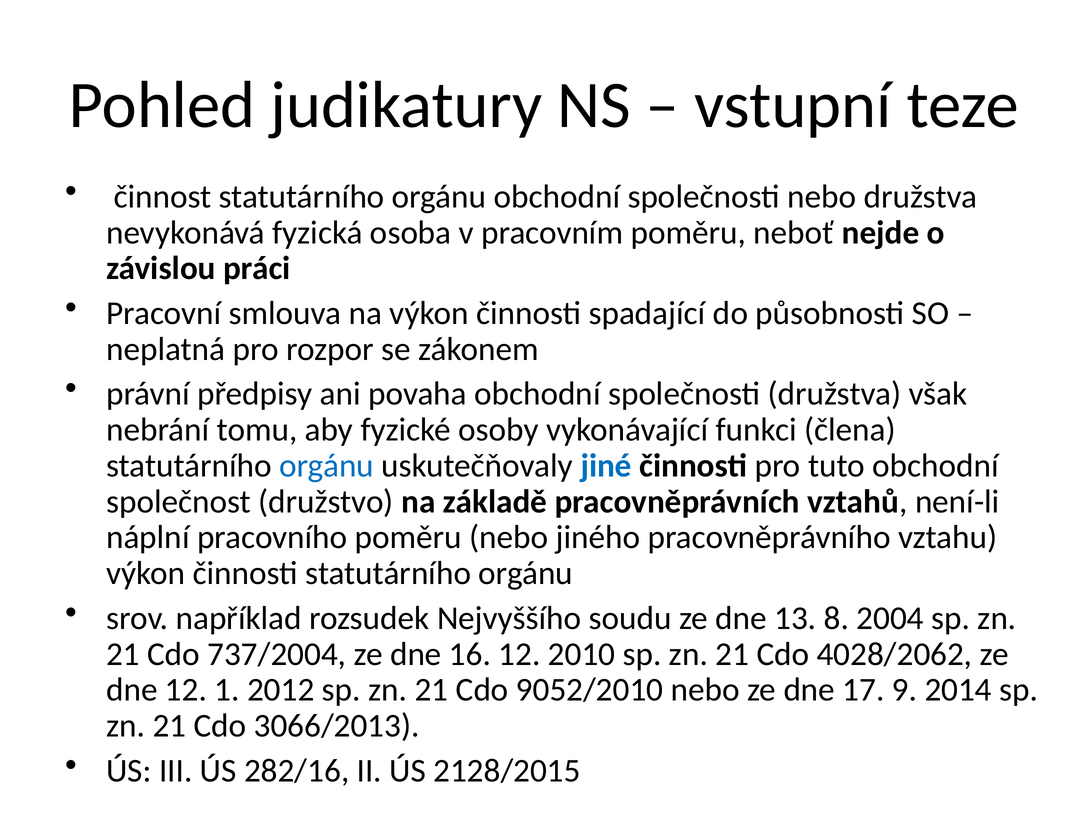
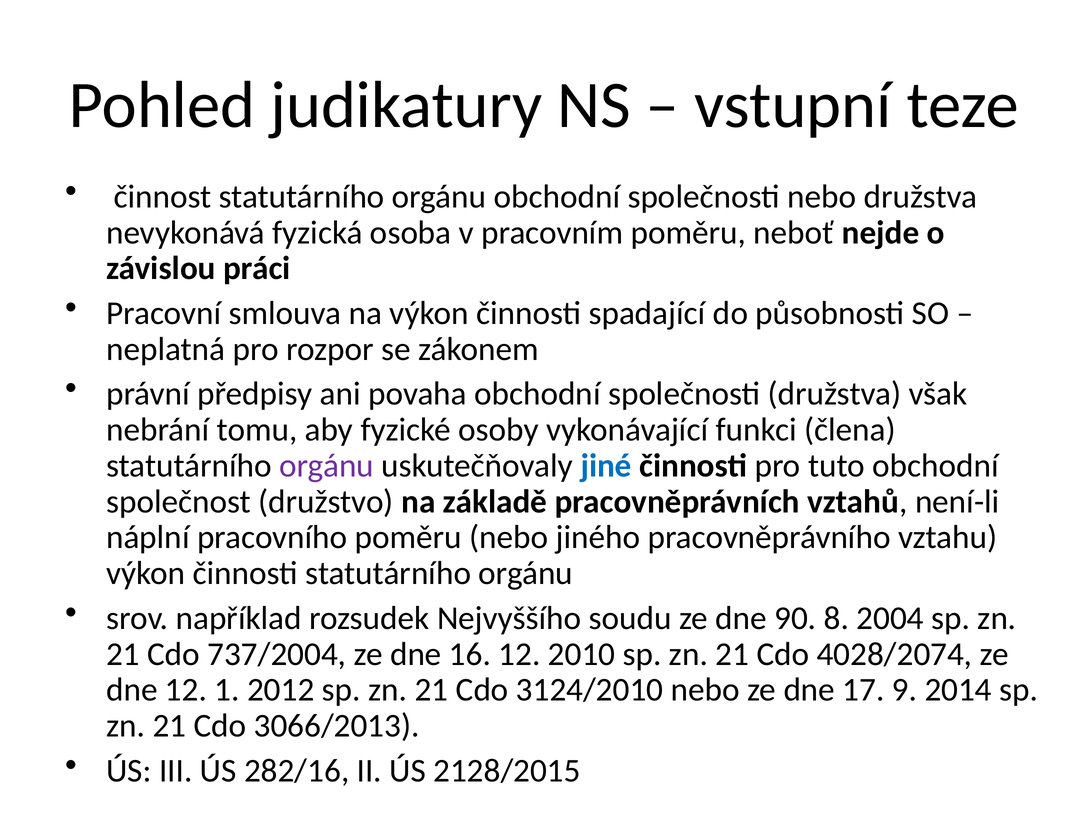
orgánu at (327, 465) colour: blue -> purple
13: 13 -> 90
4028/2062: 4028/2062 -> 4028/2074
9052/2010: 9052/2010 -> 3124/2010
